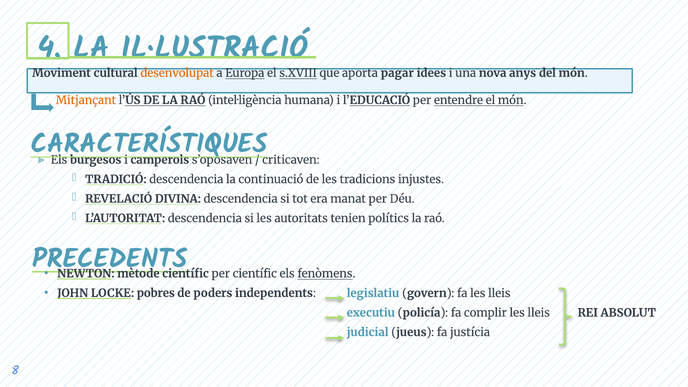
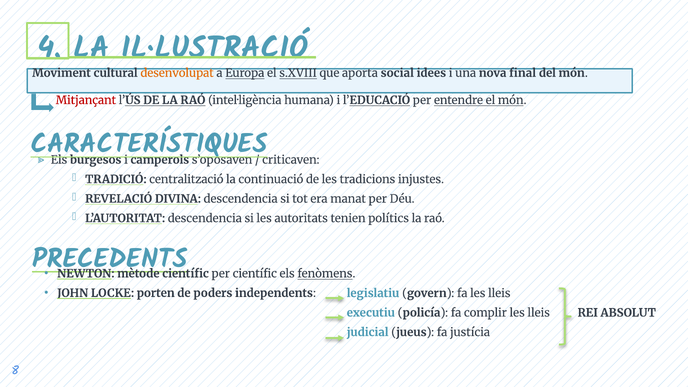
pagar: pagar -> social
anys: anys -> final
Mitjançant colour: orange -> red
TRADICIÓ descendencia: descendencia -> centralització
pobres: pobres -> porten
